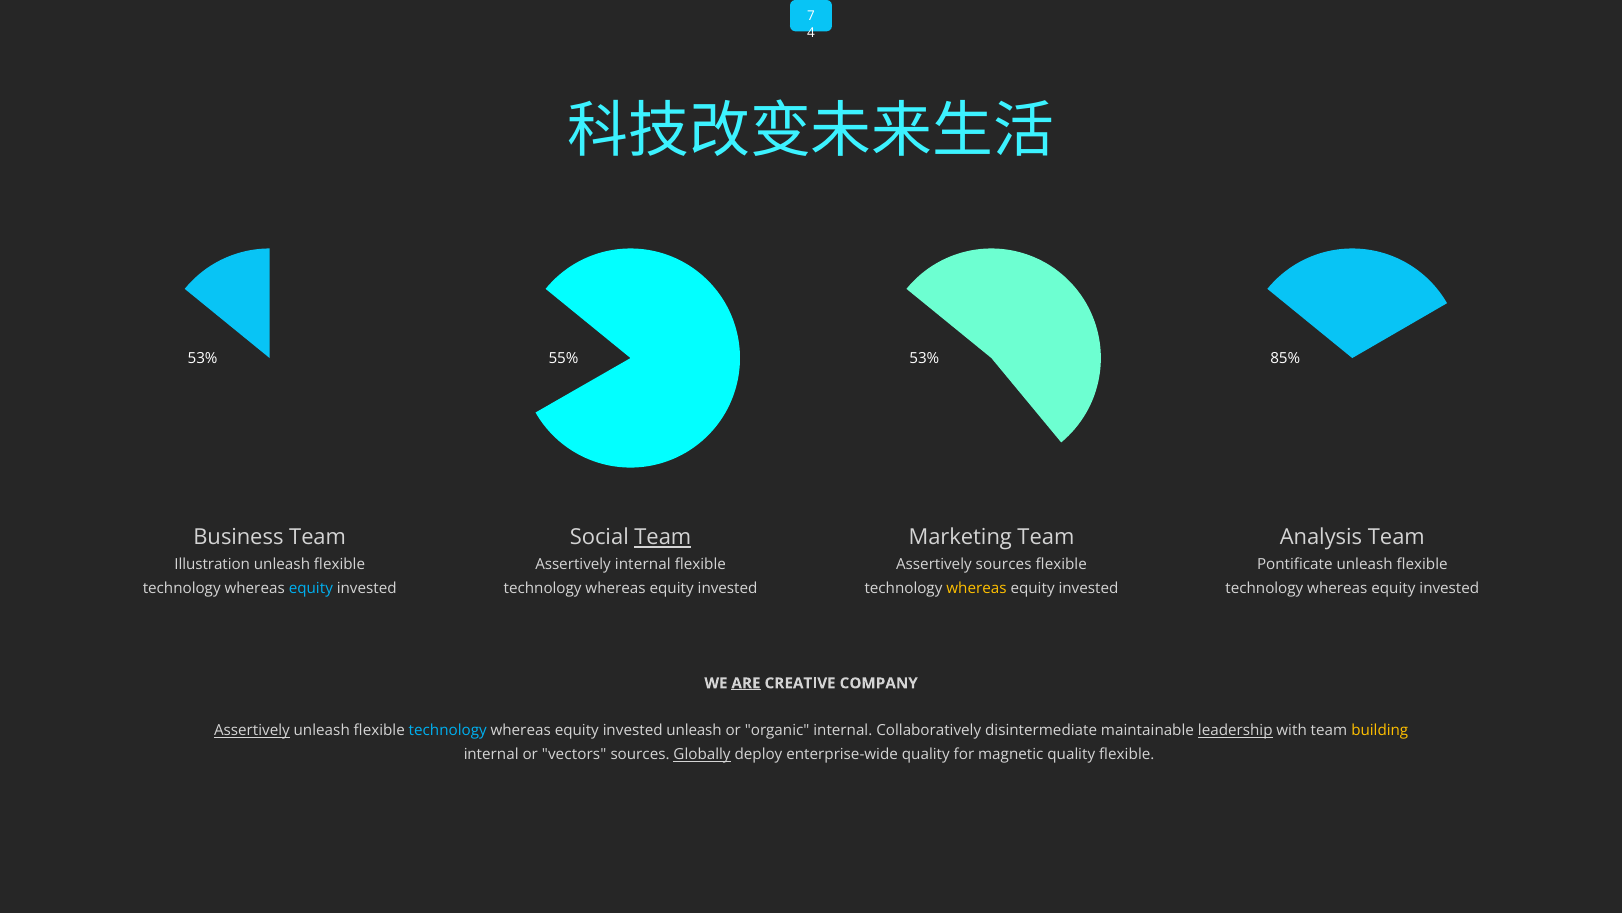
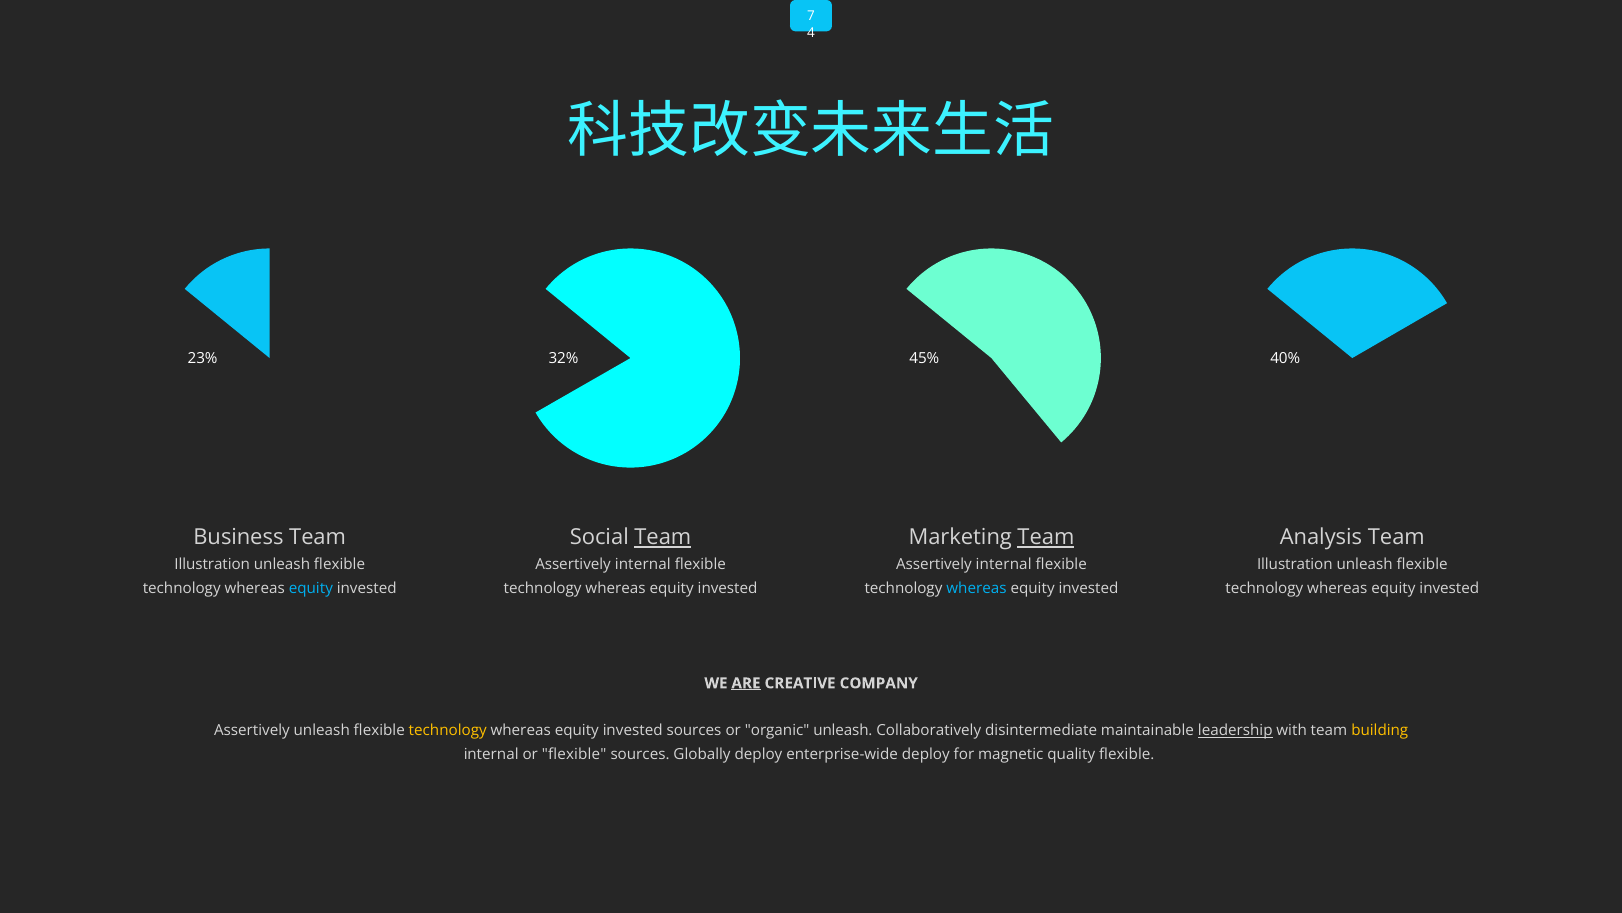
53% at (203, 359): 53% -> 23%
55%: 55% -> 32%
53% at (924, 359): 53% -> 45%
85%: 85% -> 40%
Team at (1046, 537) underline: none -> present
sources at (1004, 564): sources -> internal
Pontificate at (1295, 564): Pontificate -> Illustration
whereas at (976, 588) colour: yellow -> light blue
Assertively at (252, 730) underline: present -> none
technology at (448, 730) colour: light blue -> yellow
invested unleash: unleash -> sources
organic internal: internal -> unleash
or vectors: vectors -> flexible
Globally underline: present -> none
enterprise-wide quality: quality -> deploy
